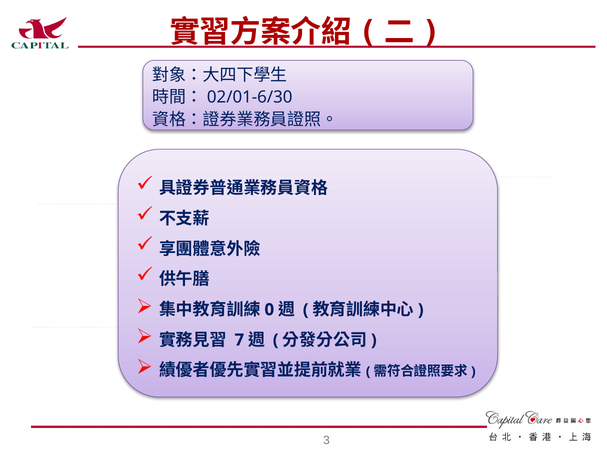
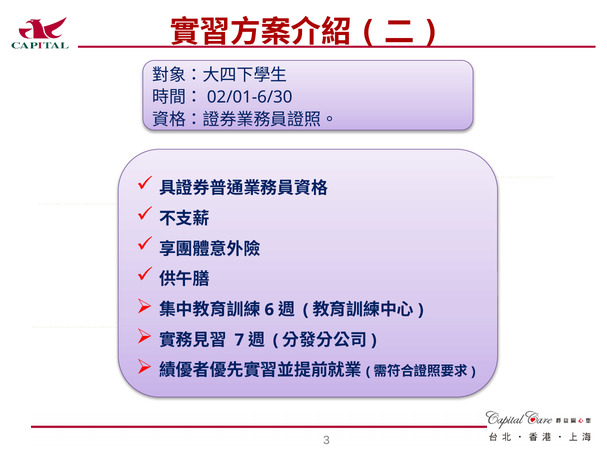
0: 0 -> 6
